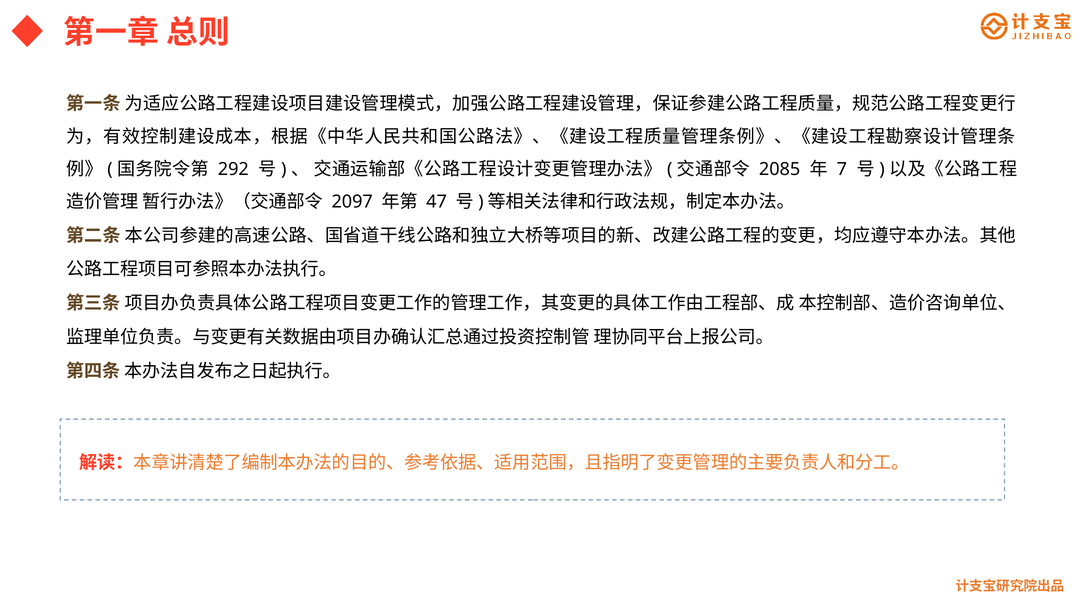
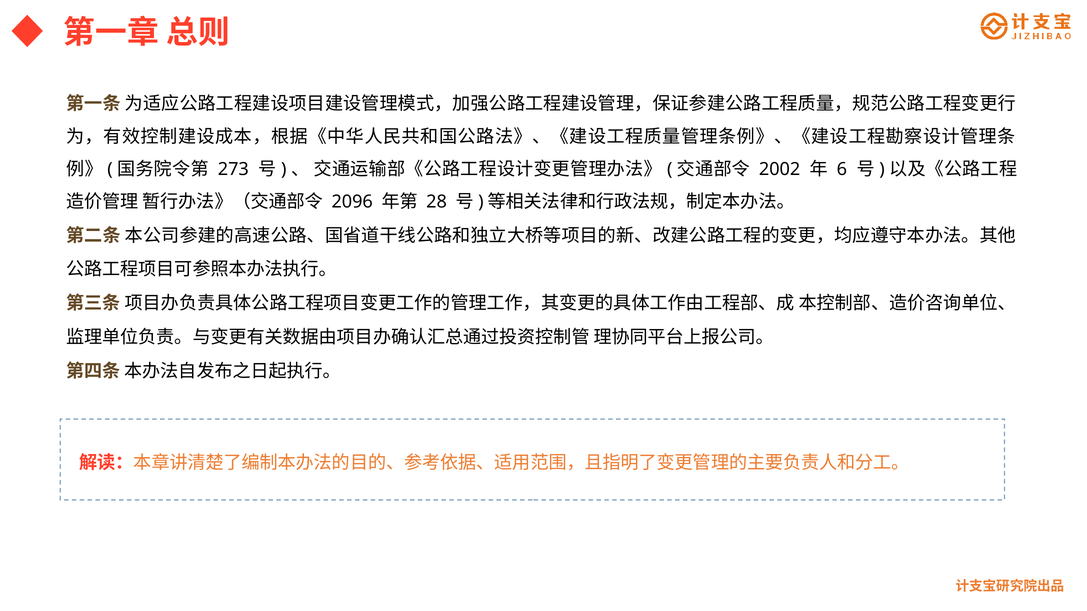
292: 292 -> 273
2085: 2085 -> 2002
7: 7 -> 6
2097: 2097 -> 2096
47: 47 -> 28
